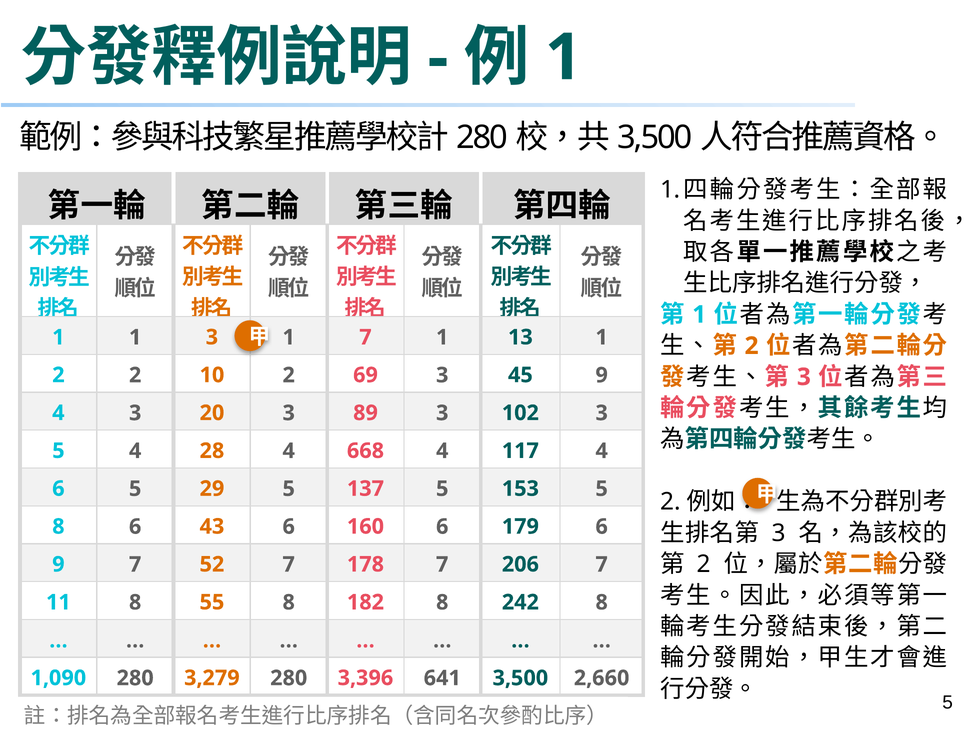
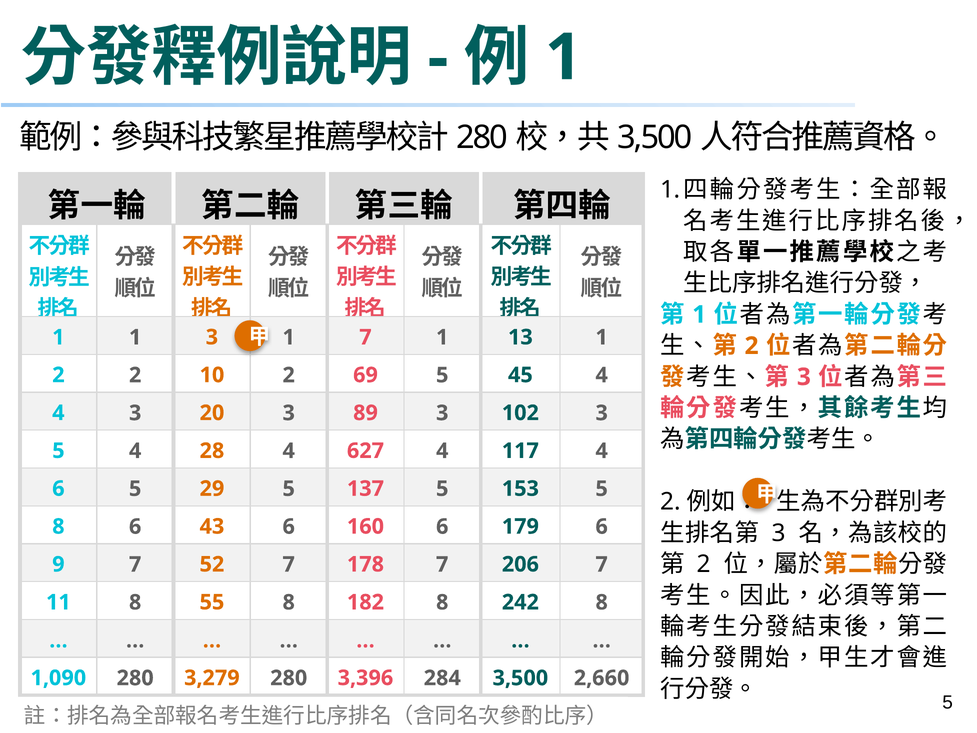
69 3: 3 -> 5
45 9: 9 -> 4
668: 668 -> 627
641: 641 -> 284
